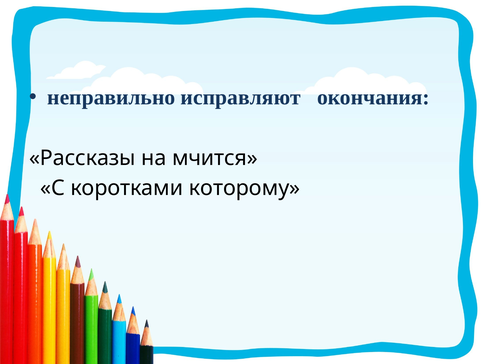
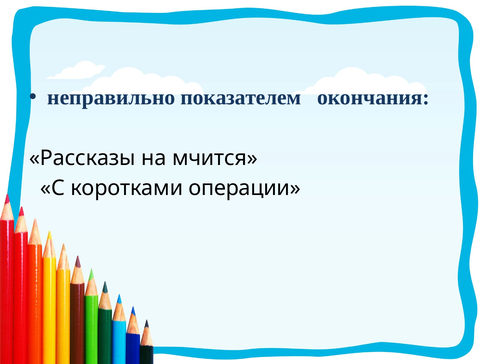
исправляют: исправляют -> показателем
которому: которому -> операции
